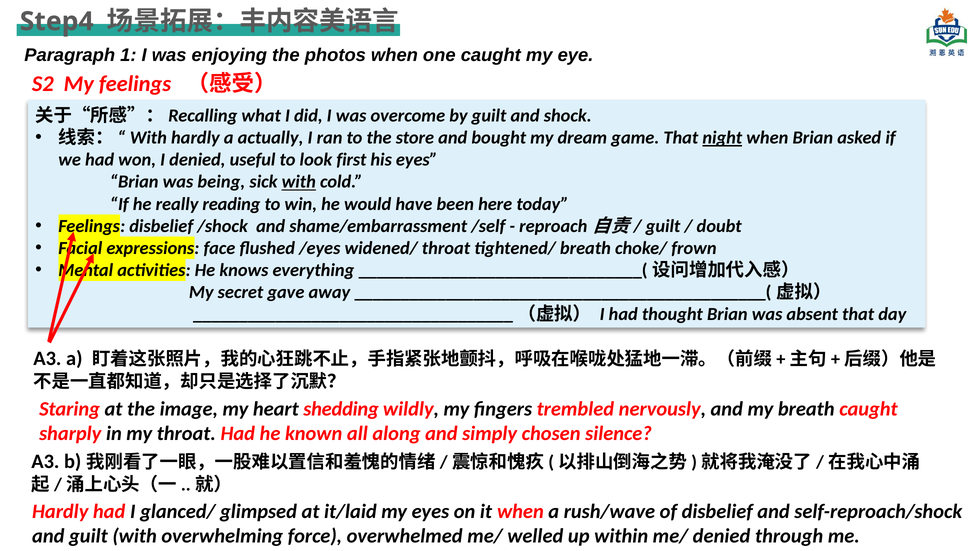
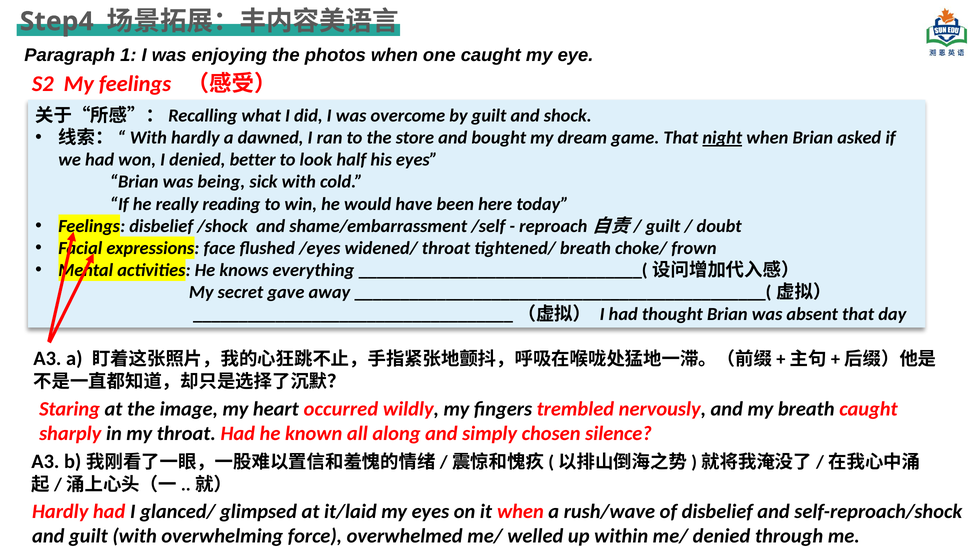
actually: actually -> dawned
useful: useful -> better
first: first -> half
with at (299, 182) underline: present -> none
shedding: shedding -> occurred
